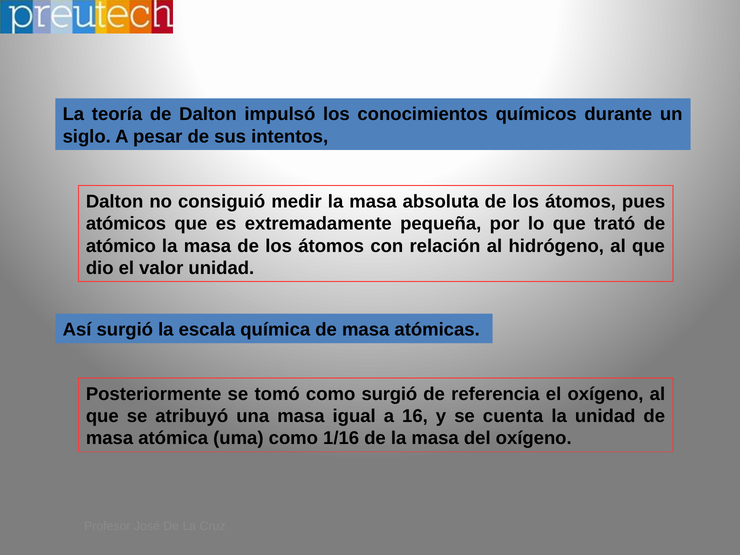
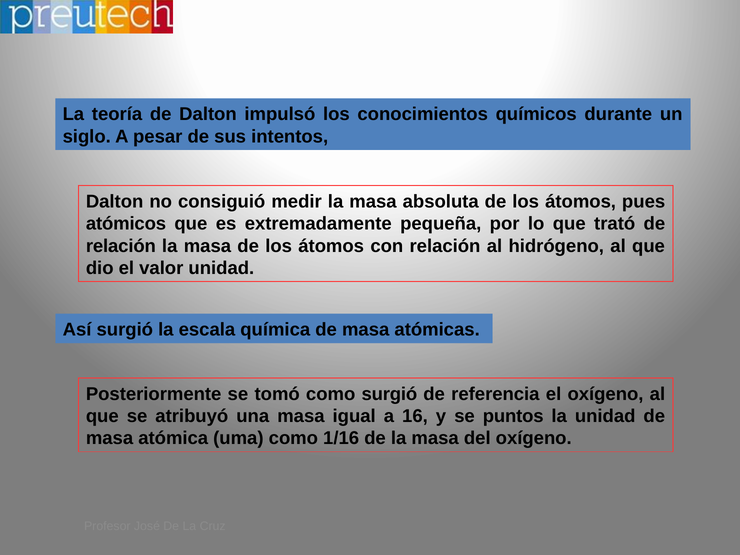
atómico at (121, 246): atómico -> relación
cuenta: cuenta -> puntos
